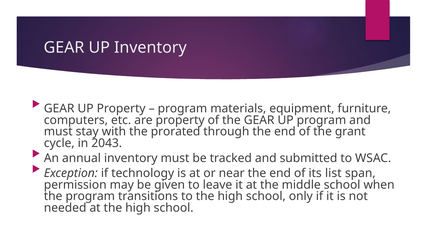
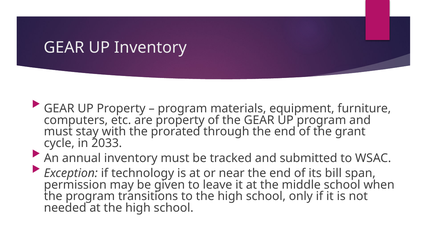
2043: 2043 -> 2033
list: list -> bill
